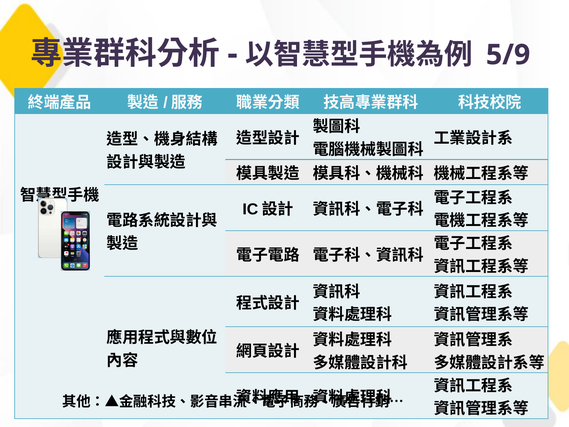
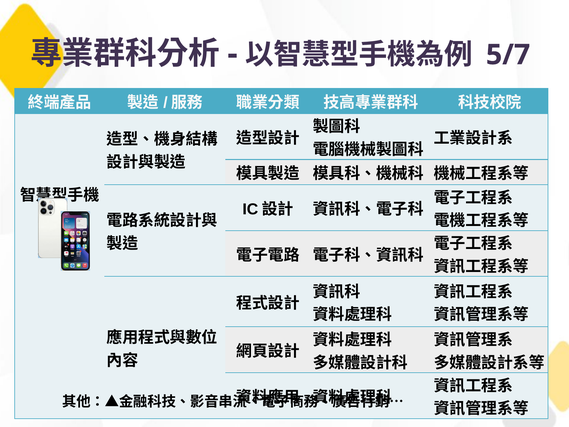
5/9: 5/9 -> 5/7
